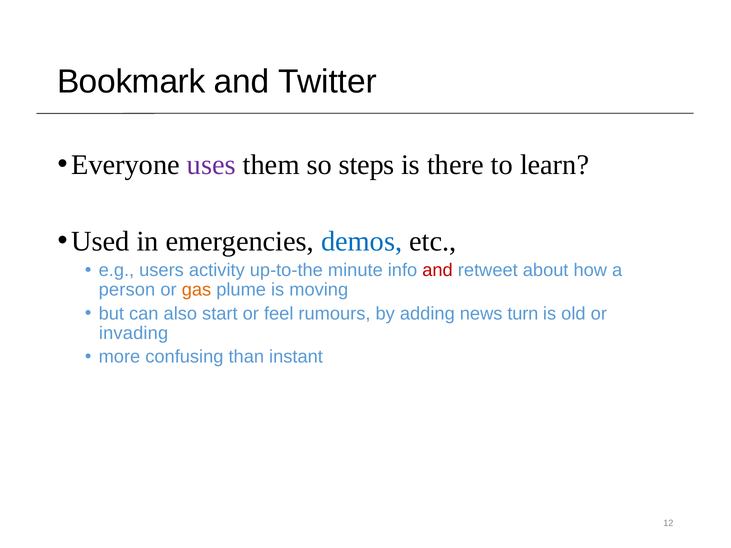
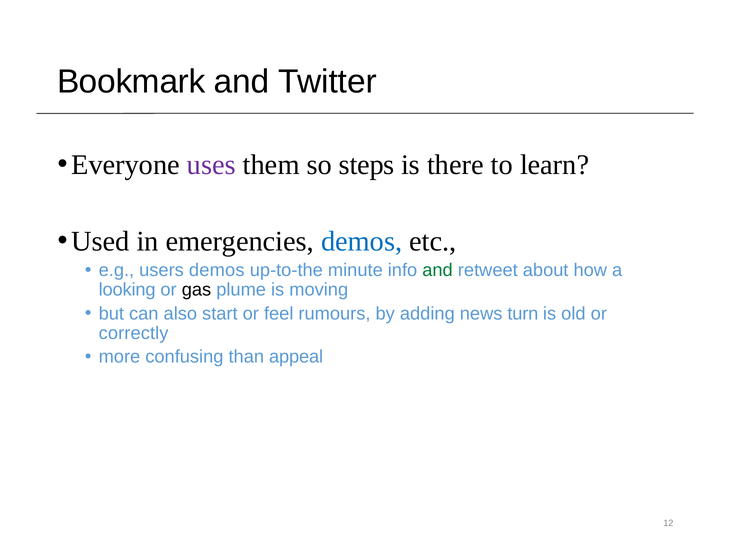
users activity: activity -> demos
and at (438, 270) colour: red -> green
person: person -> looking
gas colour: orange -> black
invading: invading -> correctly
instant: instant -> appeal
